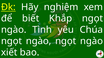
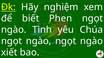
Khắp: Khắp -> Phen
